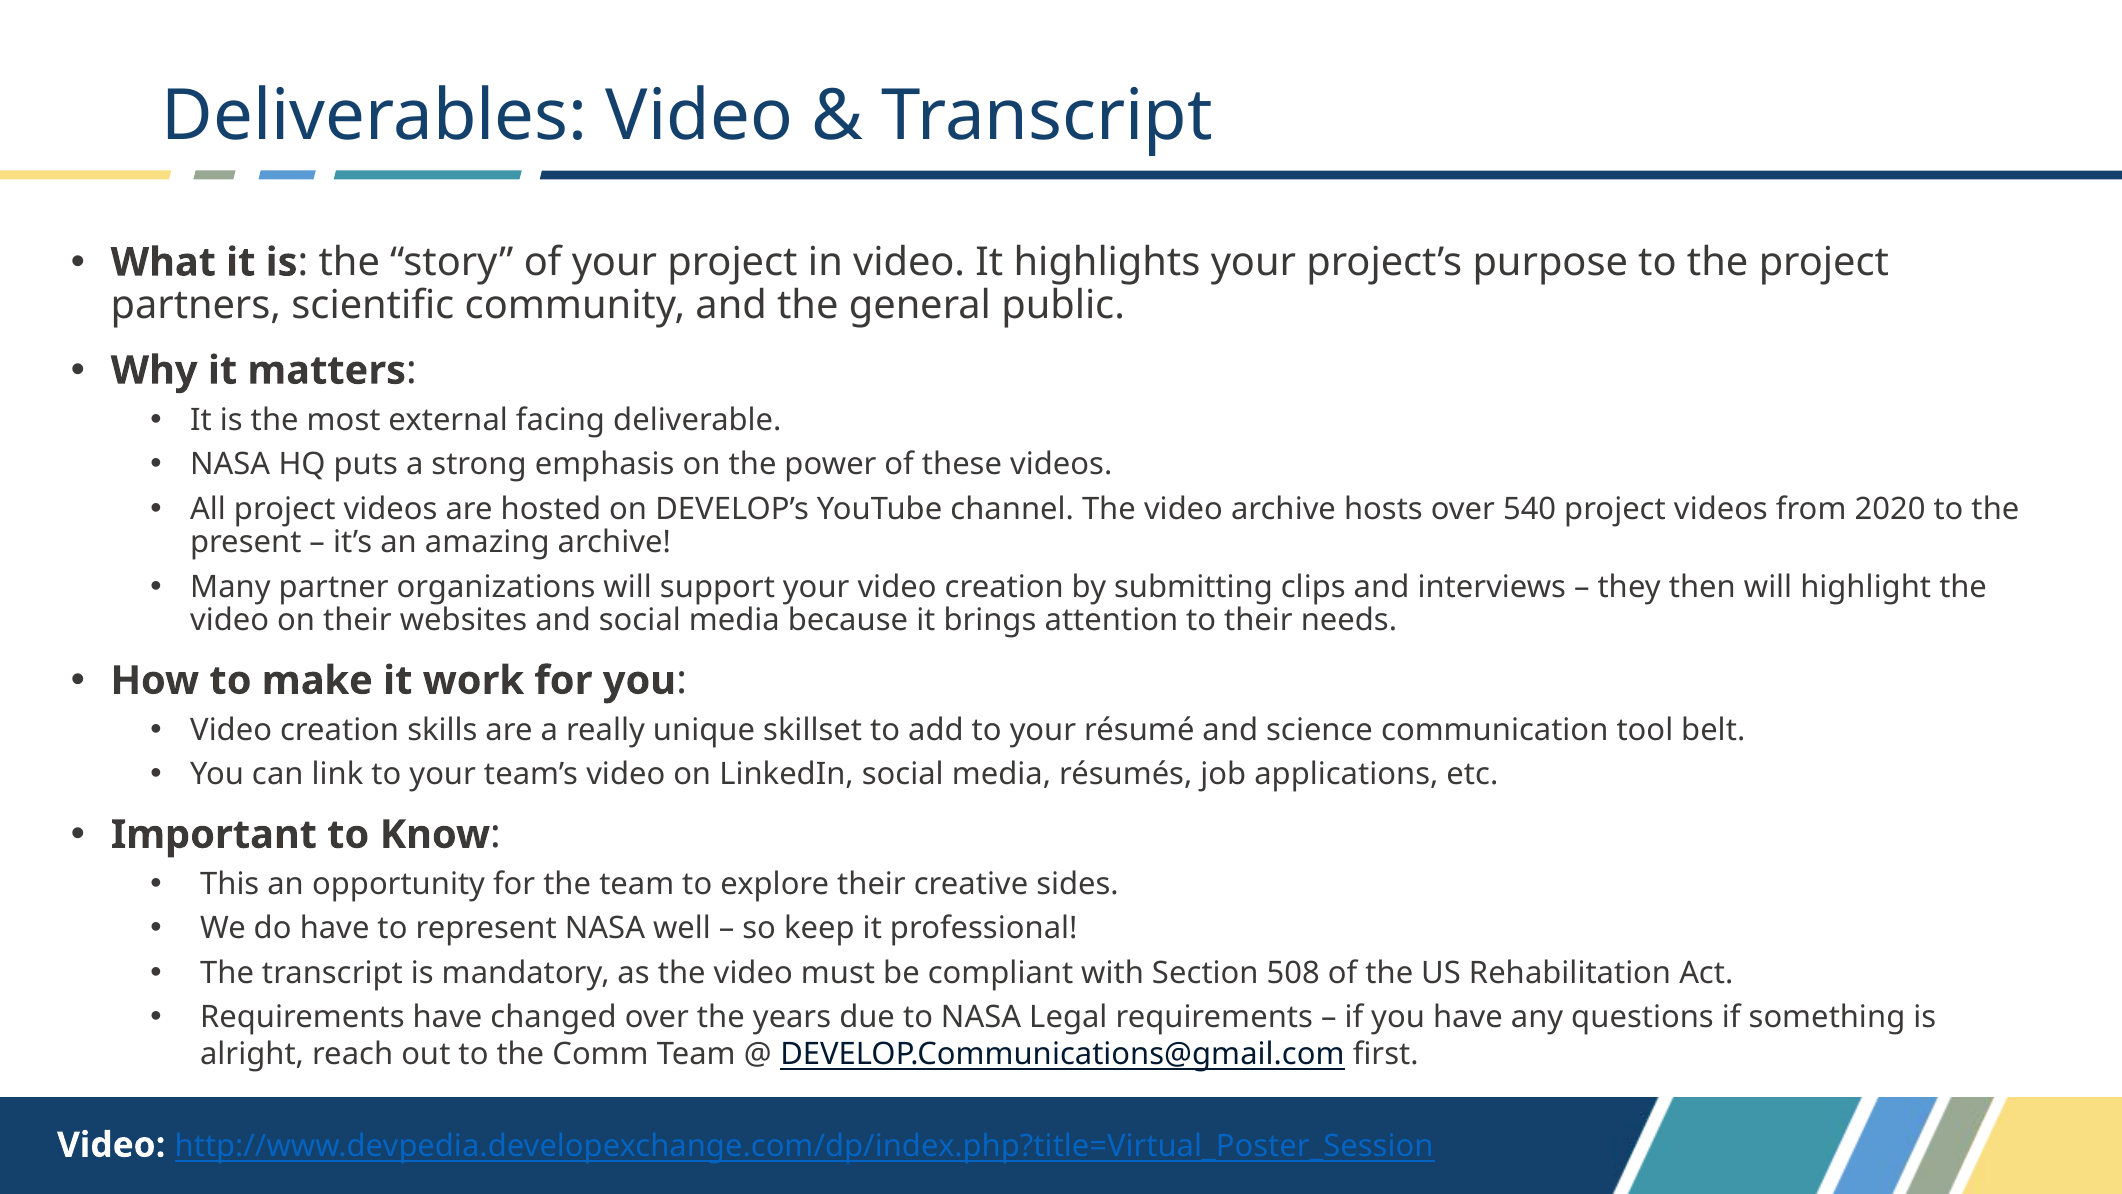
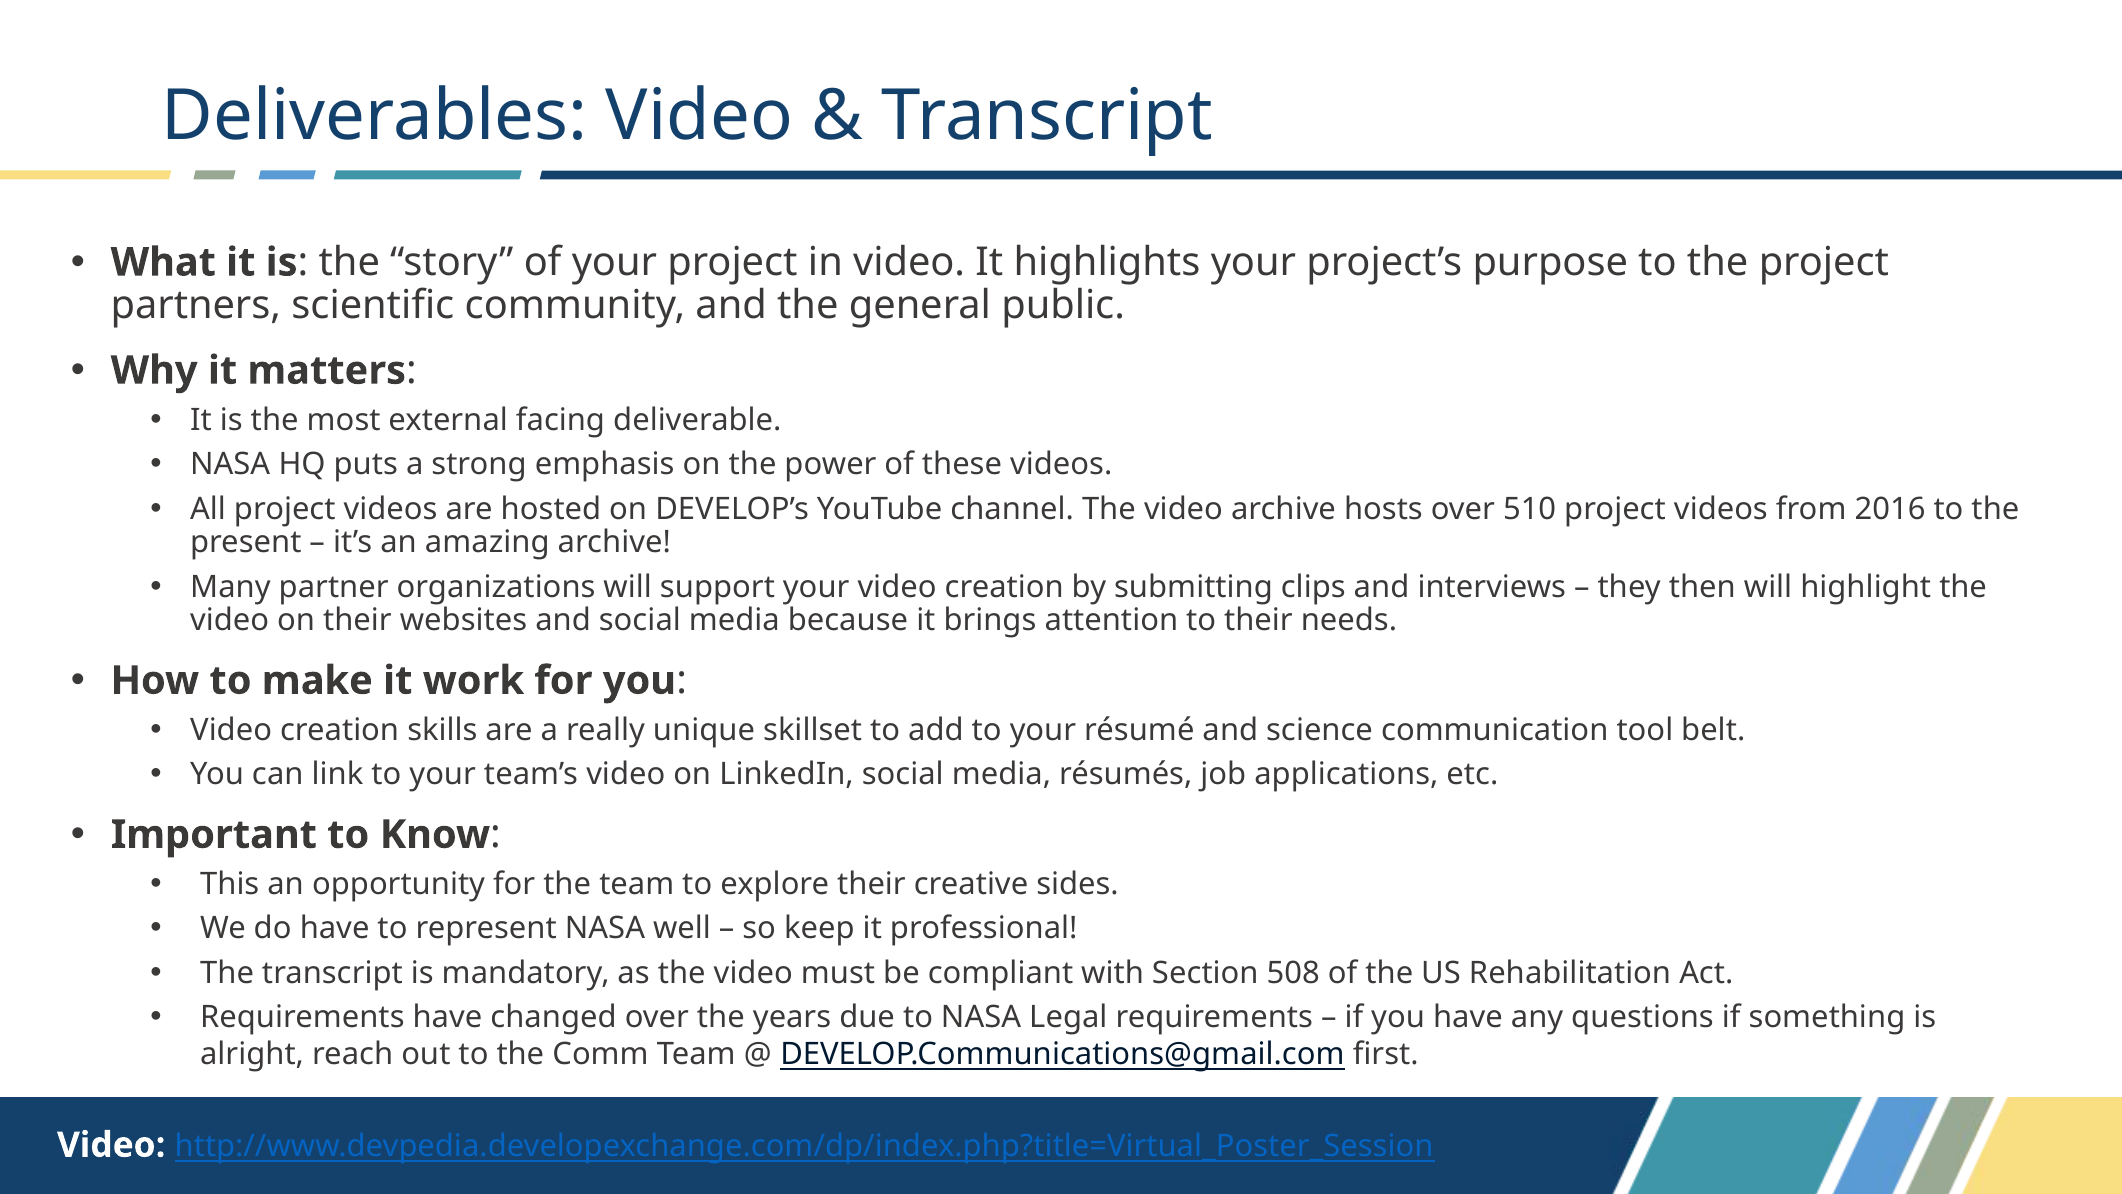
540: 540 -> 510
2020: 2020 -> 2016
